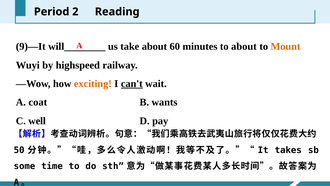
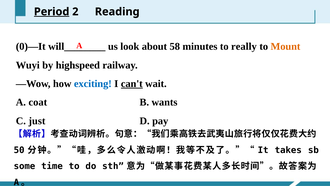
Period underline: none -> present
9)—It: 9)—It -> 0)—It
take: take -> look
60: 60 -> 58
to about: about -> really
exciting colour: orange -> blue
well: well -> just
